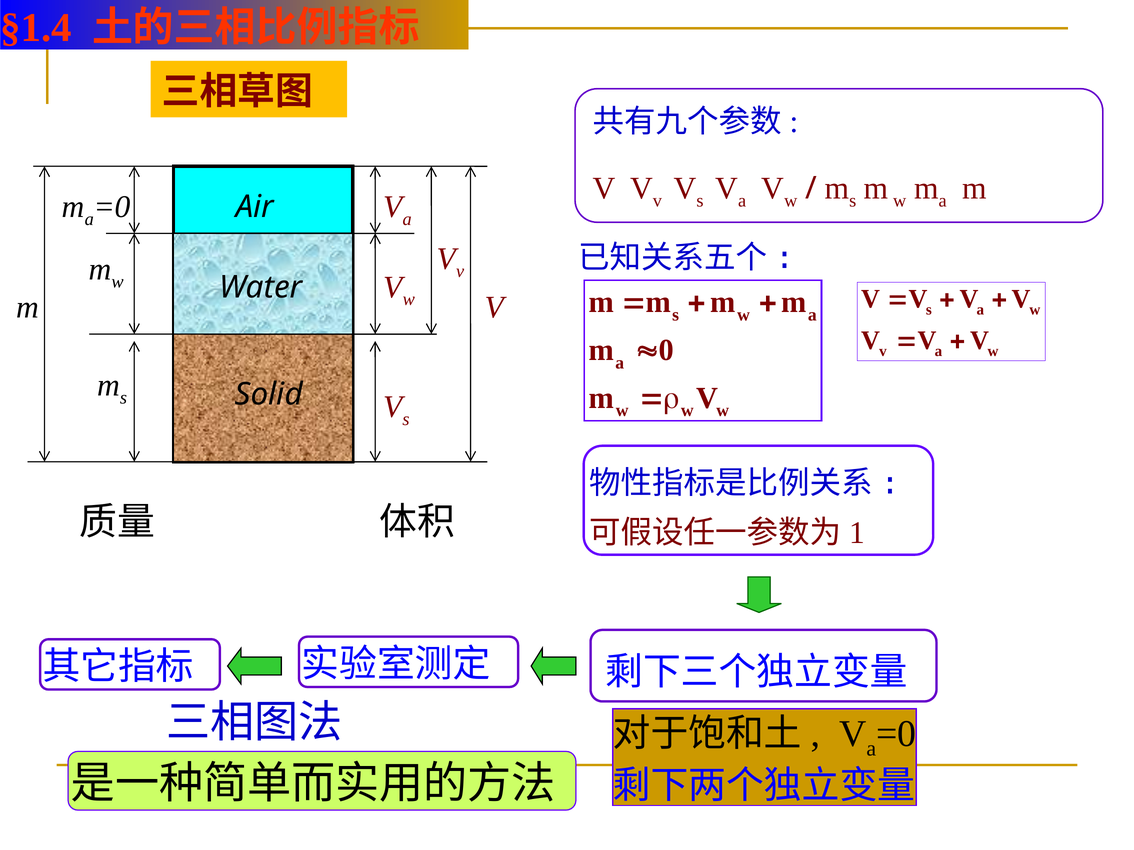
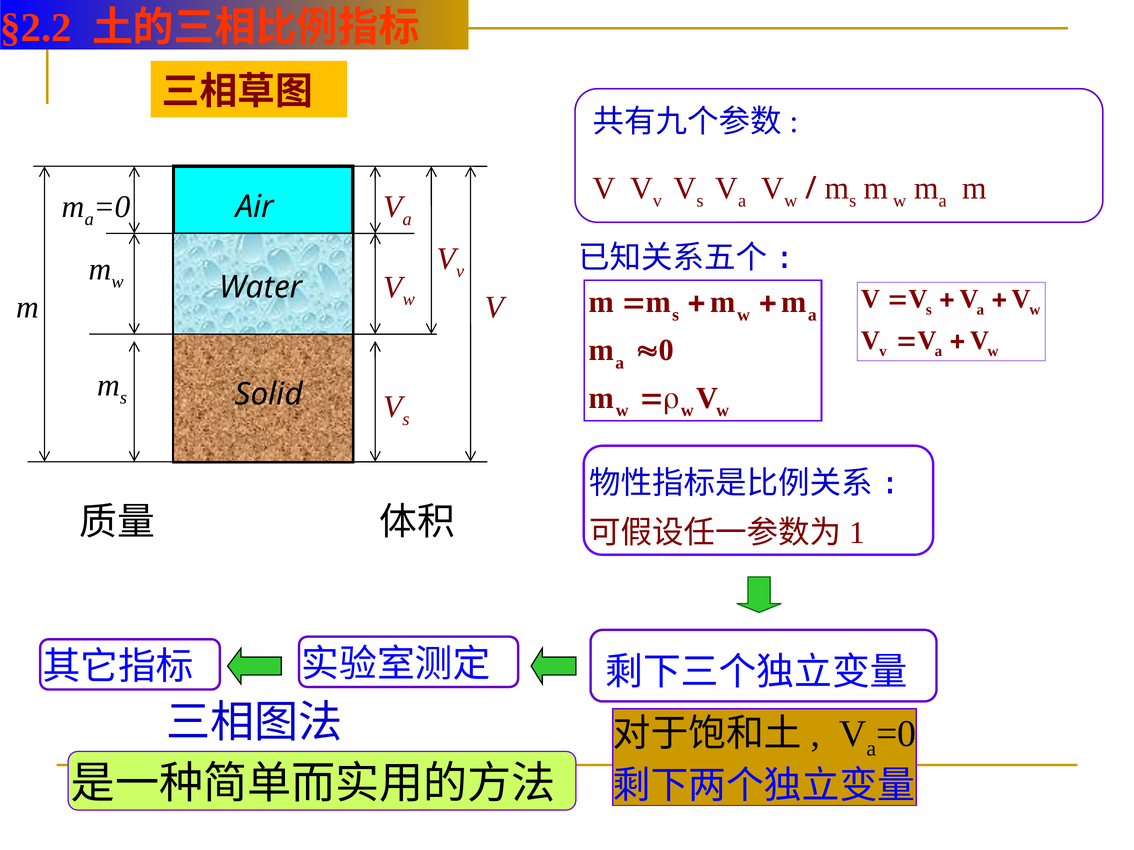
§1.4: §1.4 -> §2.2
